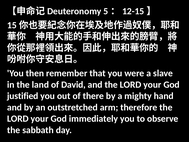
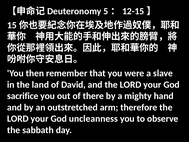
justified: justified -> sacrifice
immediately: immediately -> uncleanness
